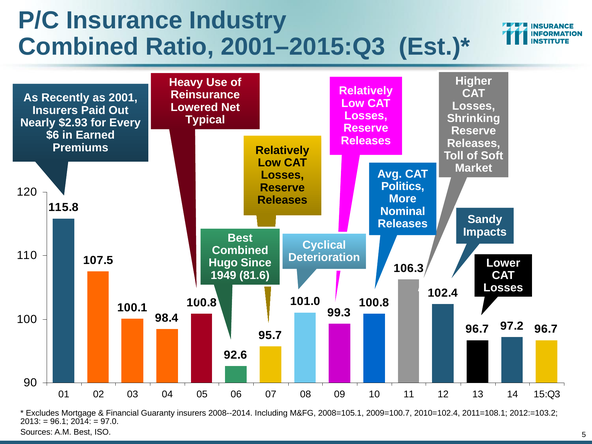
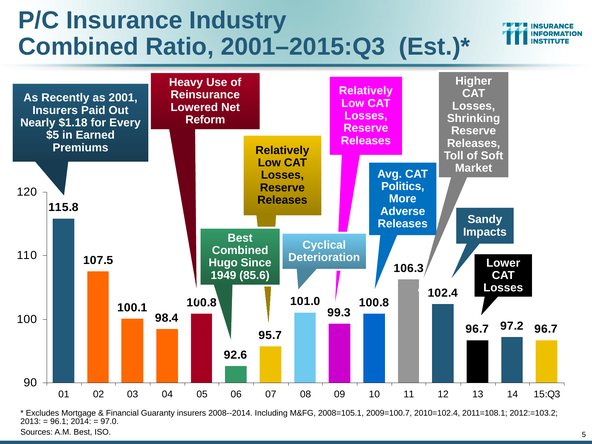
Typical: Typical -> Reform
$2.93: $2.93 -> $1.18
$6: $6 -> $5
Nominal: Nominal -> Adverse
81.6: 81.6 -> 85.6
